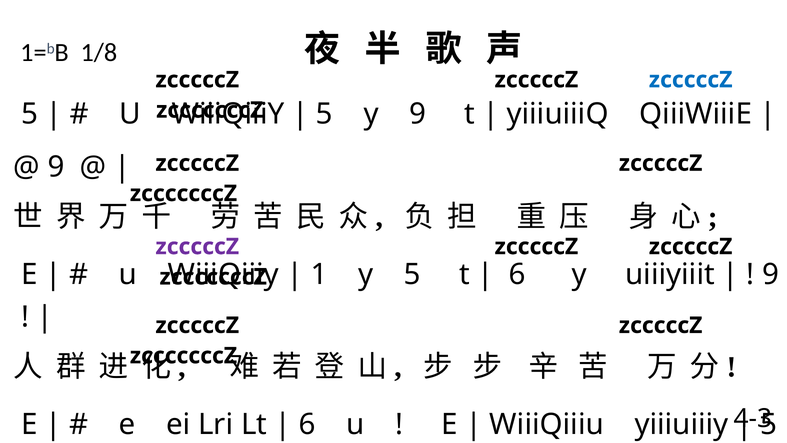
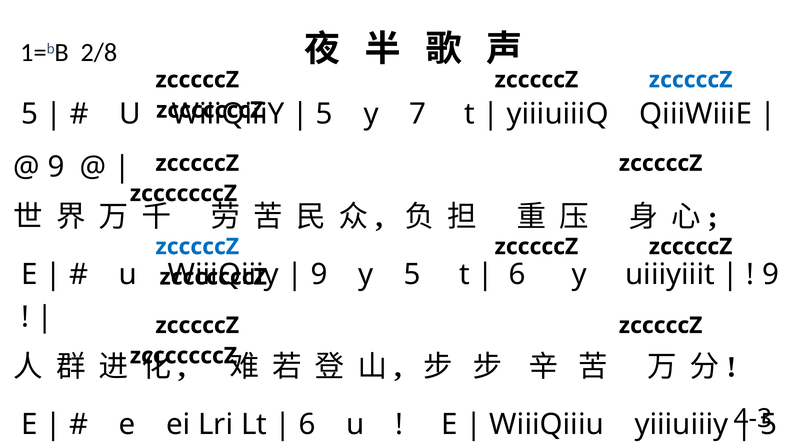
1/8: 1/8 -> 2/8
y 9: 9 -> 7
zcccccZ at (197, 246) colour: purple -> blue
1 at (319, 274): 1 -> 9
